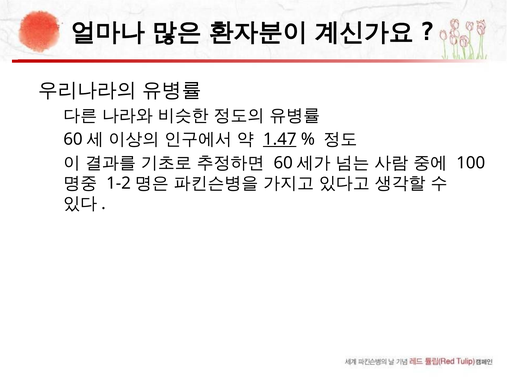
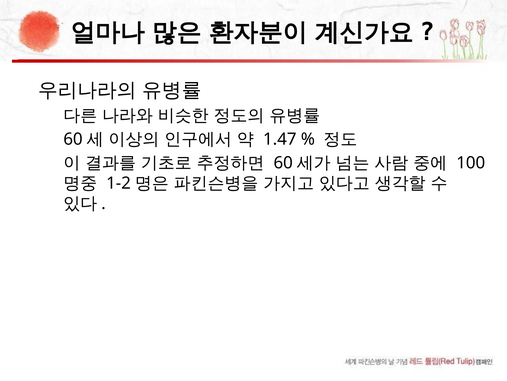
1.47 underline: present -> none
